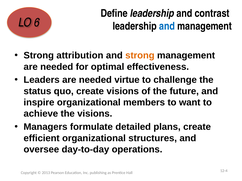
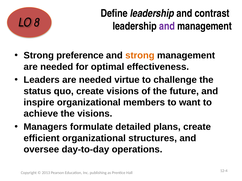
6: 6 -> 8
and at (167, 26) colour: blue -> purple
attribution: attribution -> preference
